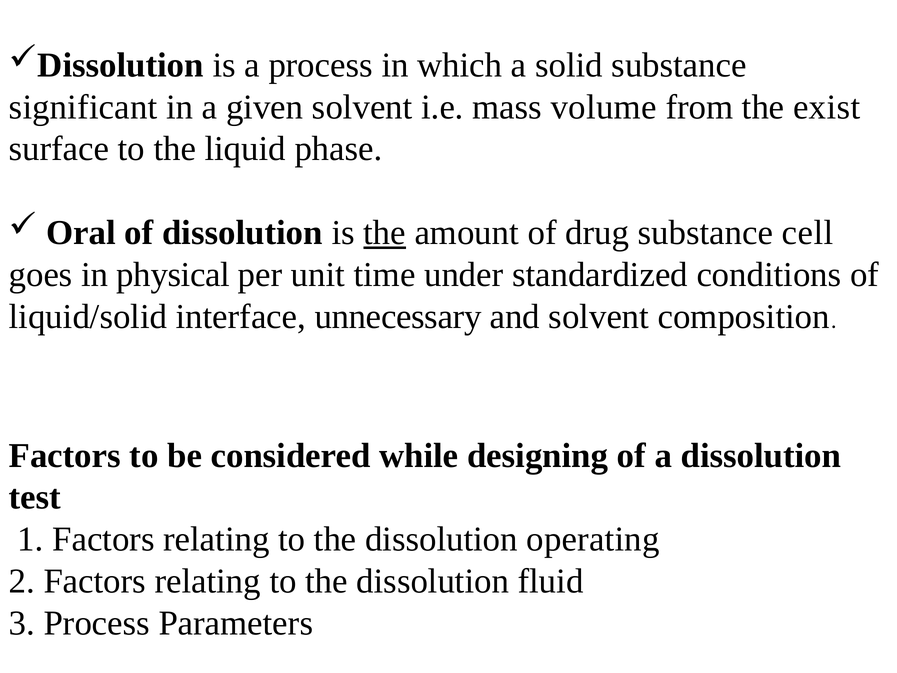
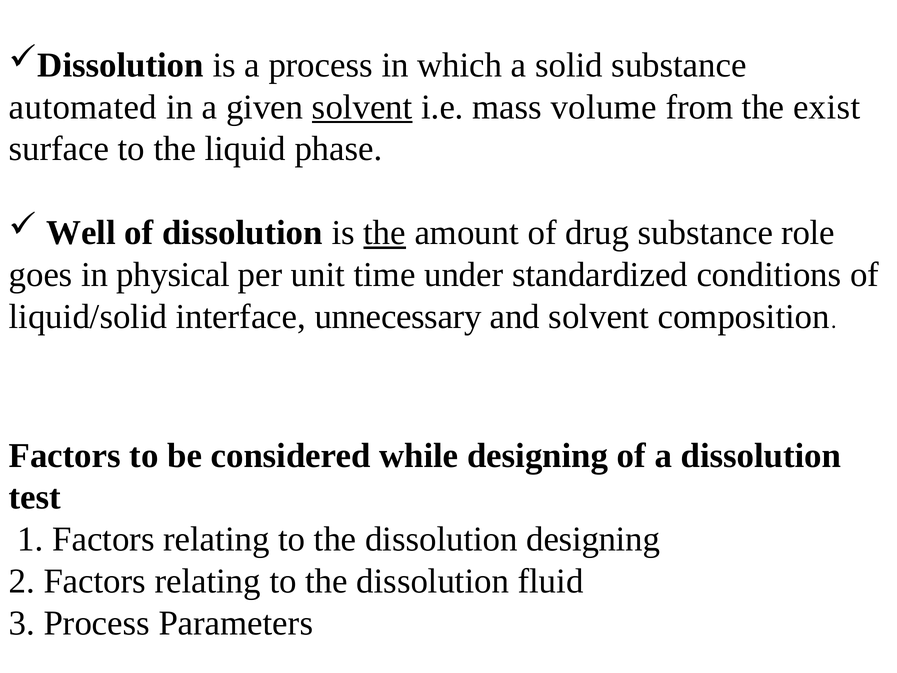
significant: significant -> automated
solvent at (362, 107) underline: none -> present
Oral: Oral -> Well
cell: cell -> role
dissolution operating: operating -> designing
